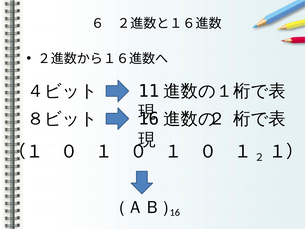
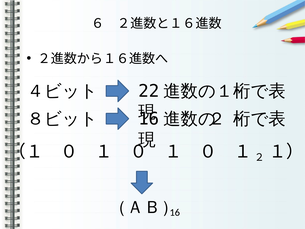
11: 11 -> 22
